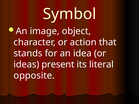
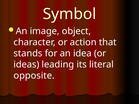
present: present -> leading
